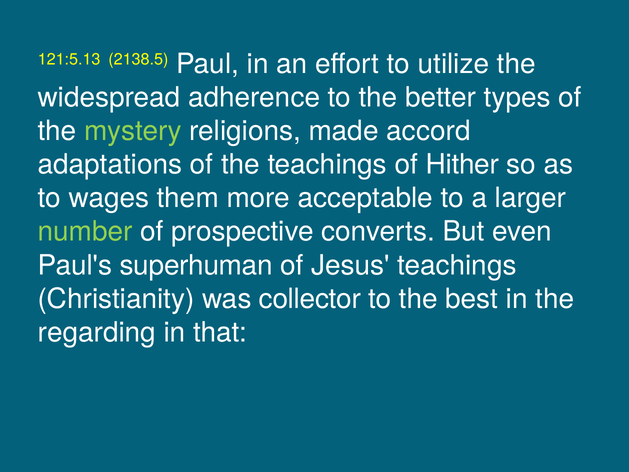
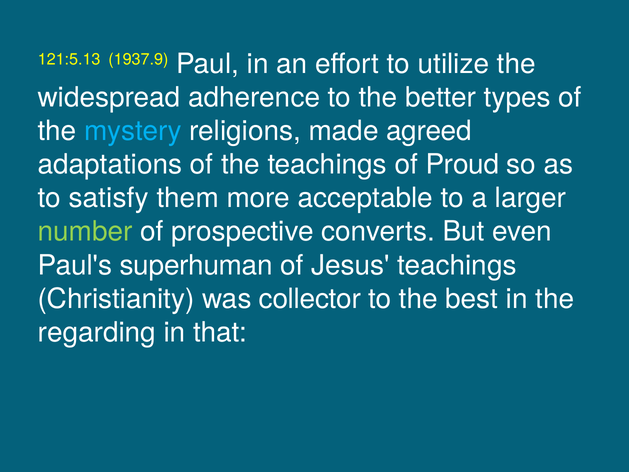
2138.5: 2138.5 -> 1937.9
mystery colour: light green -> light blue
accord: accord -> agreed
Hither: Hither -> Proud
wages: wages -> satisfy
